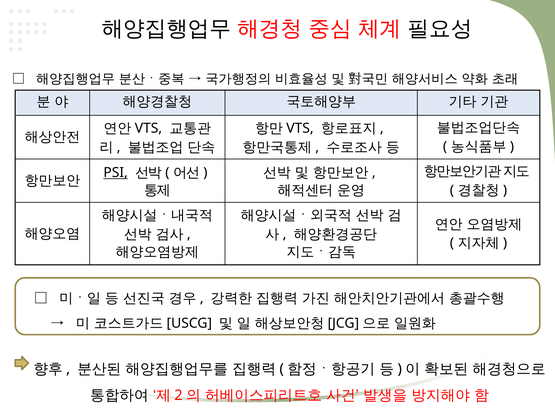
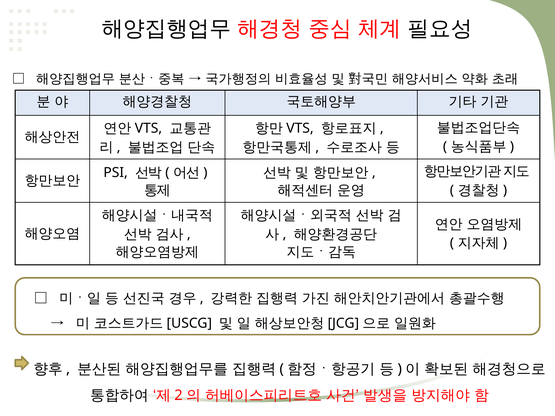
PSI underline: present -> none
